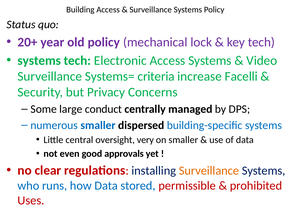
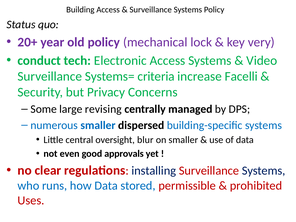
key tech: tech -> very
systems at (39, 61): systems -> conduct
conduct: conduct -> revising
very: very -> blur
Surveillance at (209, 171) colour: orange -> red
